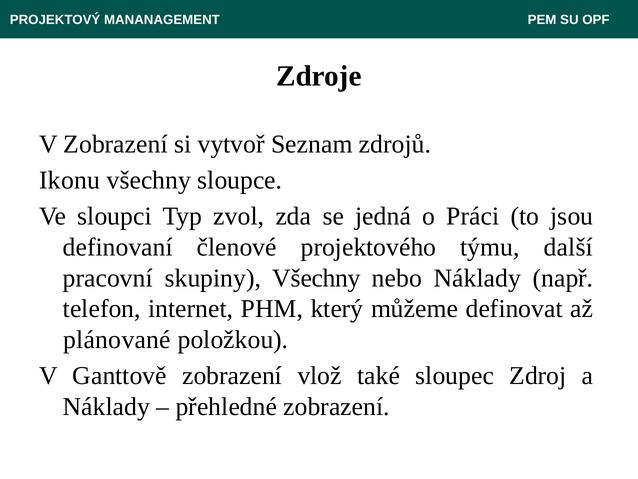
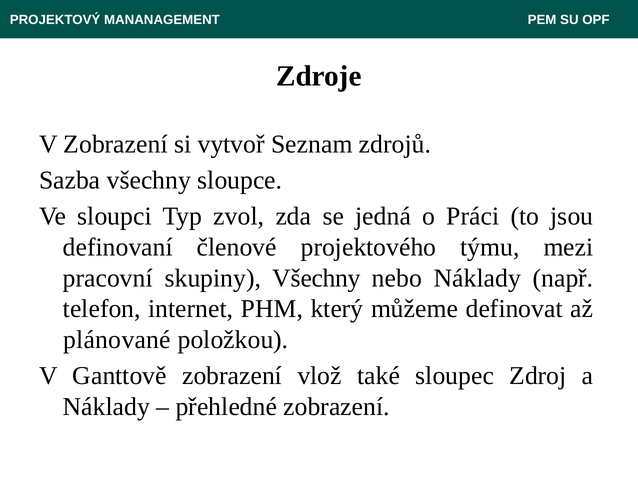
Ikonu: Ikonu -> Sazba
další: další -> mezi
